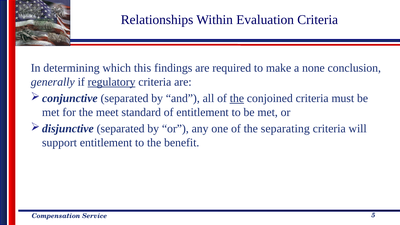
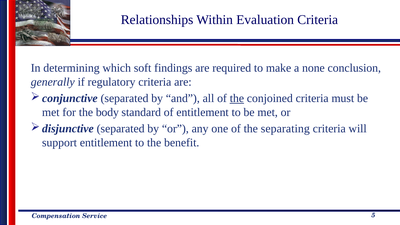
this: this -> soft
regulatory underline: present -> none
meet: meet -> body
